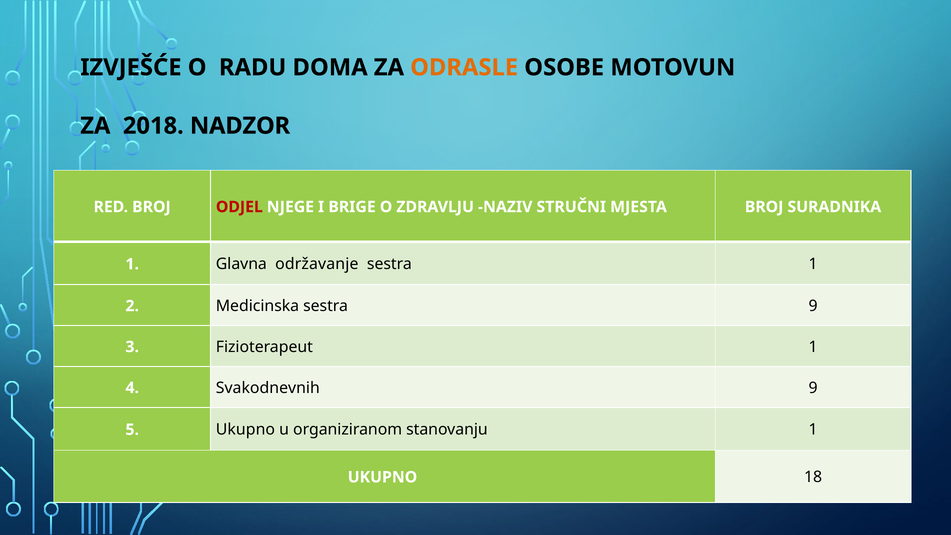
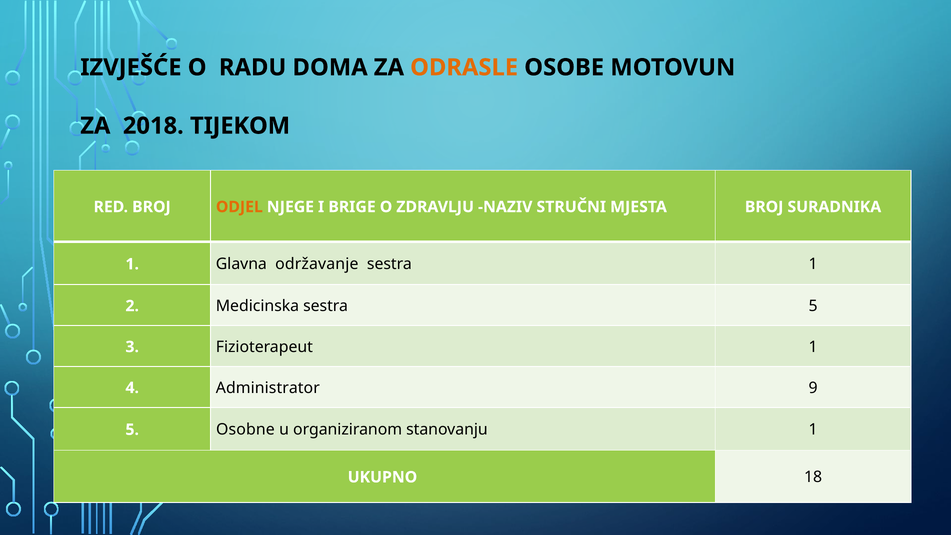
NADZOR: NADZOR -> TIJEKOM
ODJEL colour: red -> orange
sestra 9: 9 -> 5
Svakodnevnih: Svakodnevnih -> Administrator
5 Ukupno: Ukupno -> Osobne
